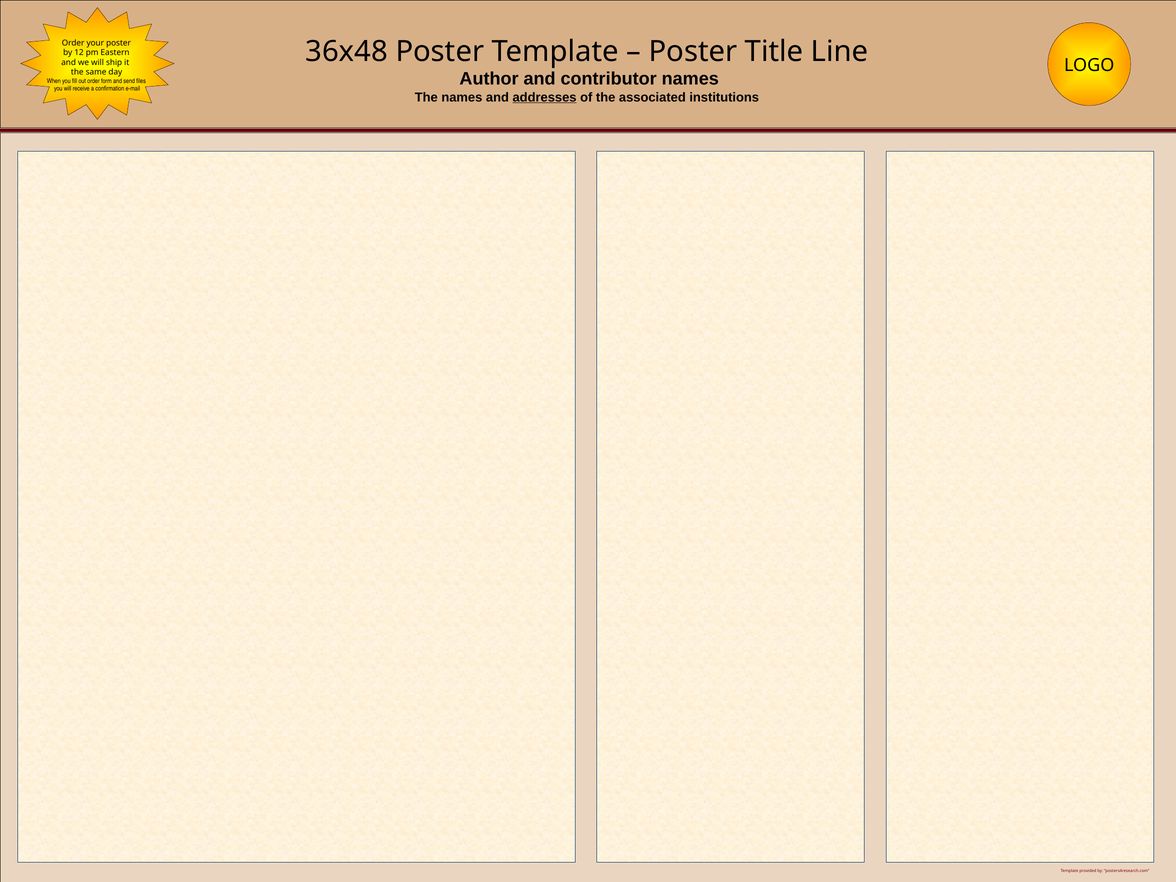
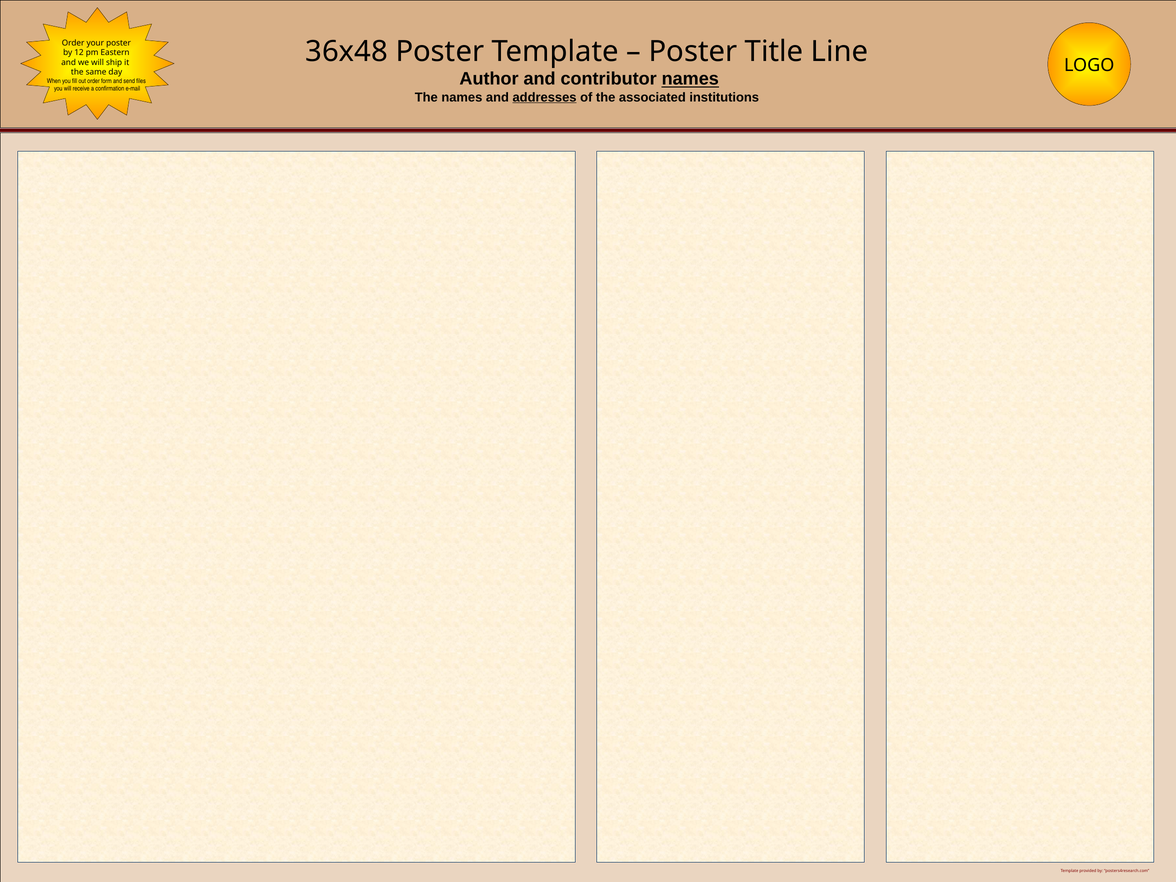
names at (690, 79) underline: none -> present
